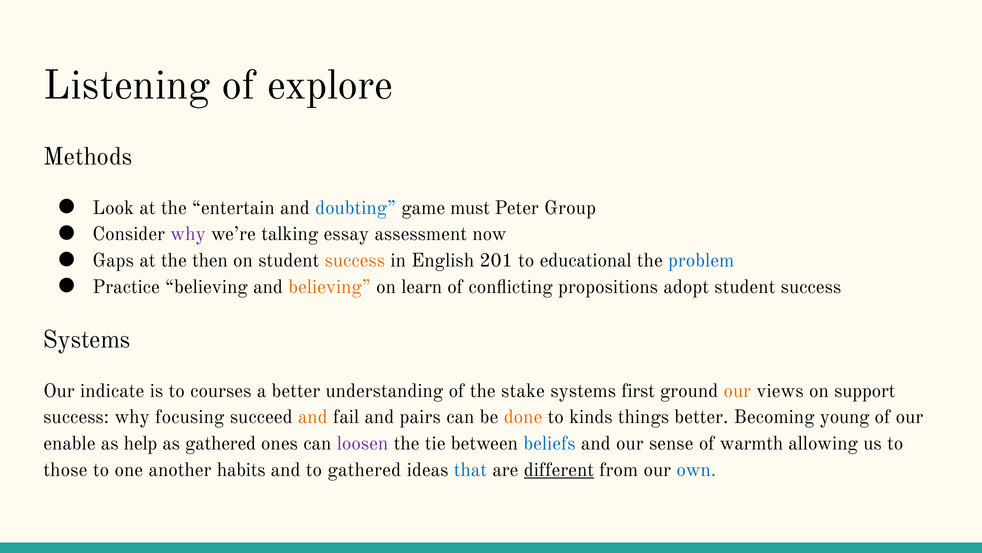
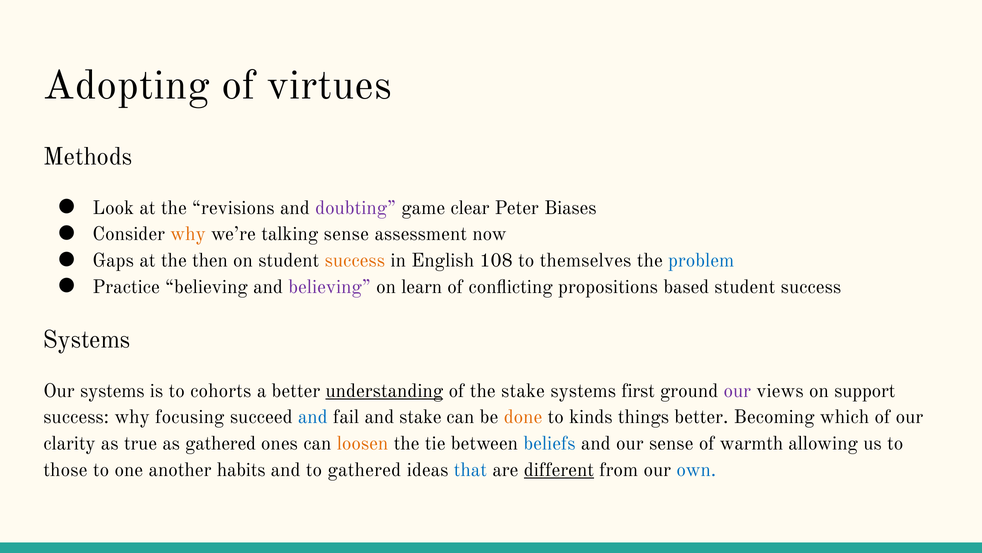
Listening: Listening -> Adopting
explore: explore -> virtues
entertain: entertain -> revisions
doubting colour: blue -> purple
must: must -> clear
Group: Group -> Biases
why at (188, 234) colour: purple -> orange
talking essay: essay -> sense
201: 201 -> 108
educational: educational -> themselves
believing at (330, 286) colour: orange -> purple
adopt: adopt -> based
Our indicate: indicate -> systems
courses: courses -> cohorts
understanding underline: none -> present
our at (737, 390) colour: orange -> purple
and at (313, 417) colour: orange -> blue
and pairs: pairs -> stake
young: young -> which
enable: enable -> clarity
help: help -> true
loosen colour: purple -> orange
